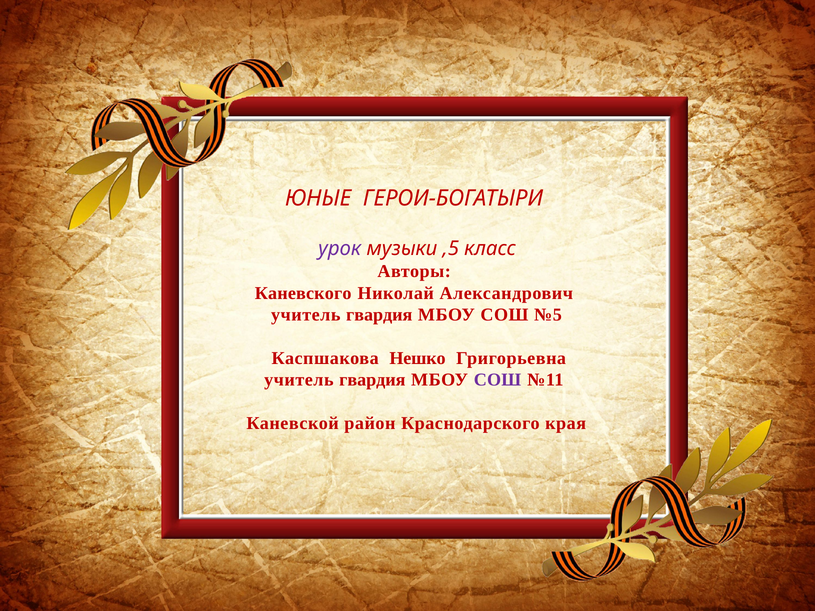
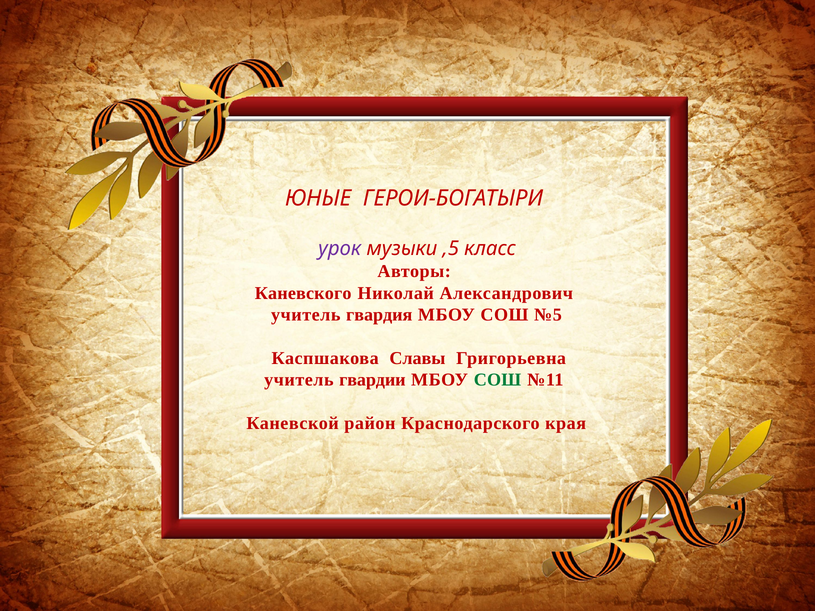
Нешко: Нешко -> Славы
гвардия at (372, 380): гвардия -> гвардии
СОШ at (497, 380) colour: purple -> green
